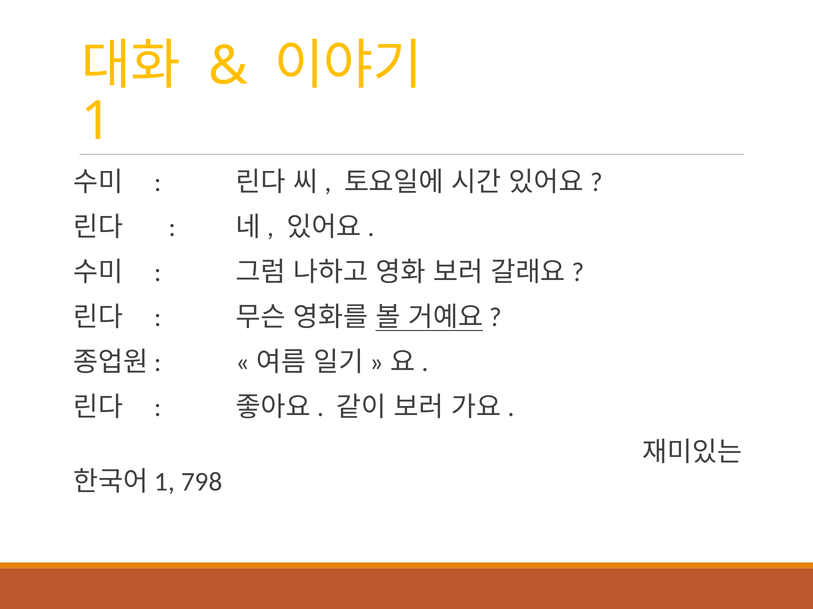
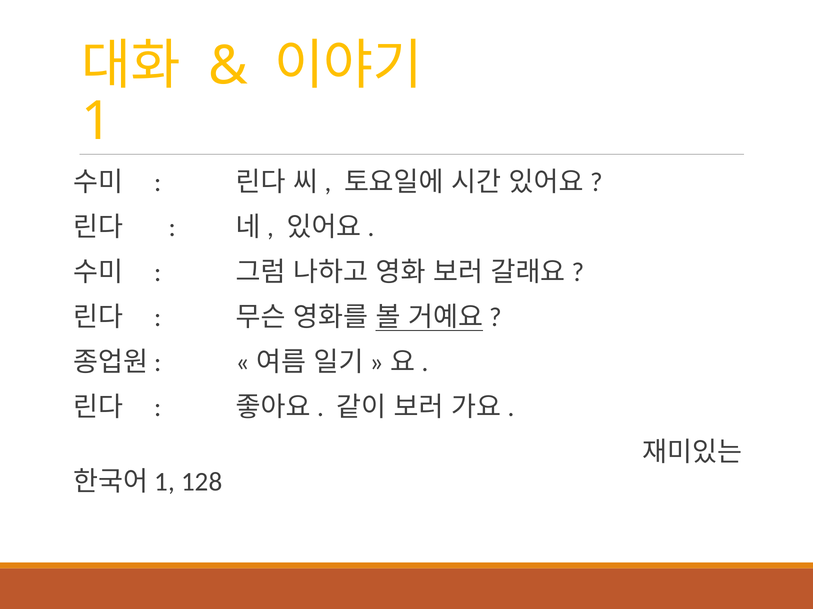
798: 798 -> 128
